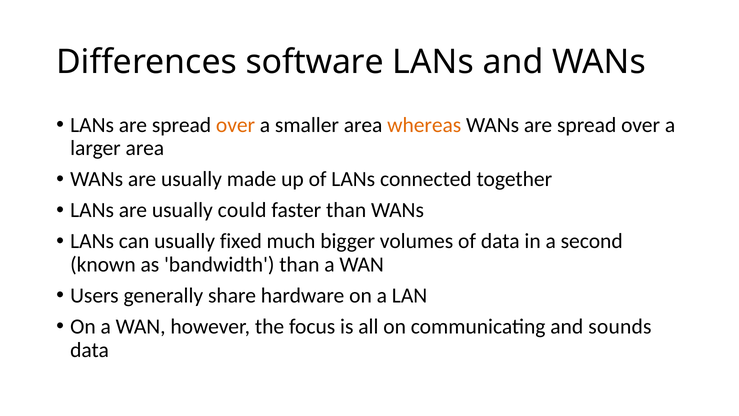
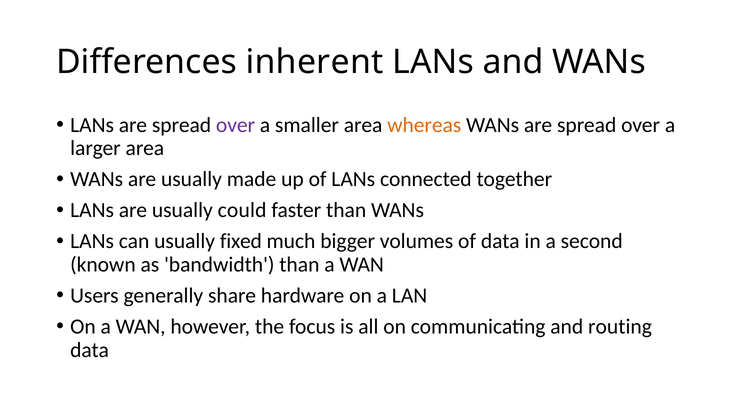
software: software -> inherent
over at (236, 125) colour: orange -> purple
sounds: sounds -> routing
